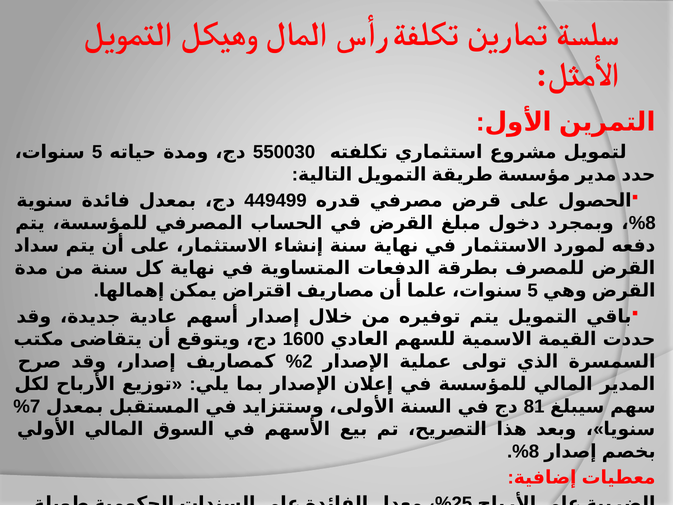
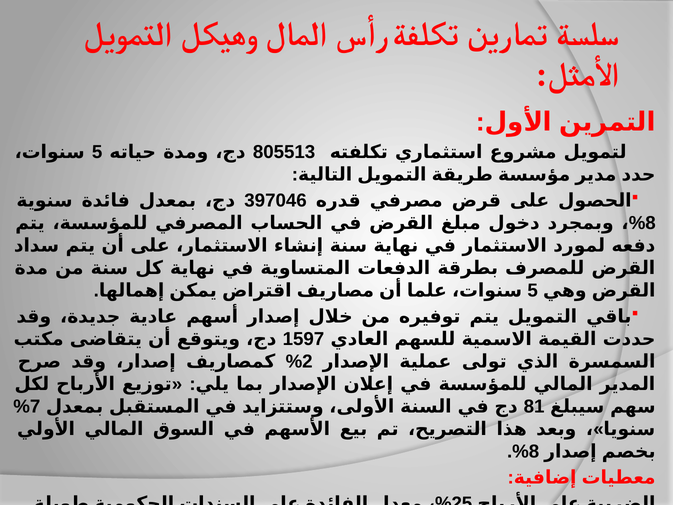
550030: 550030 -> 805513
449499: 449499 -> 397046
1600: 1600 -> 1597
